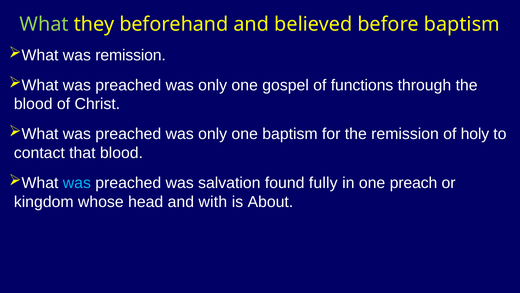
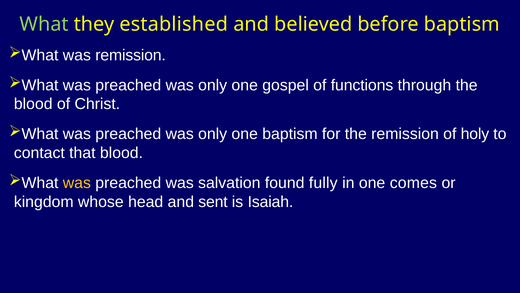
beforehand: beforehand -> established
was at (77, 182) colour: light blue -> yellow
preach: preach -> comes
with: with -> sent
About: About -> Isaiah
